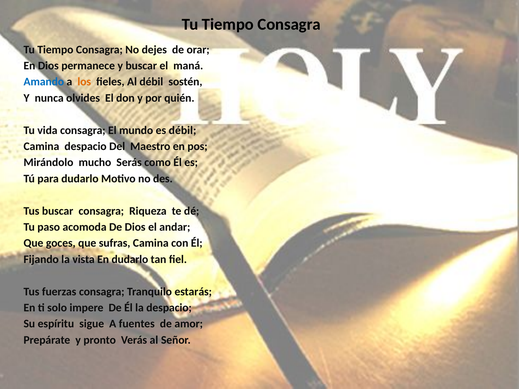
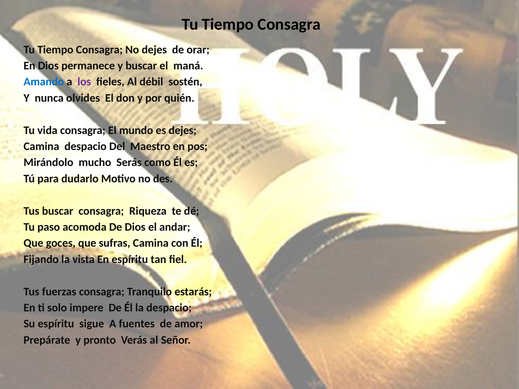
los colour: orange -> purple
es débil: débil -> dejes
En dudarlo: dudarlo -> espíritu
